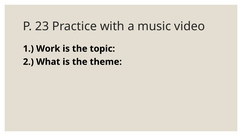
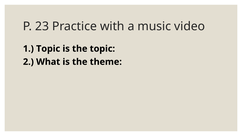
1 Work: Work -> Topic
